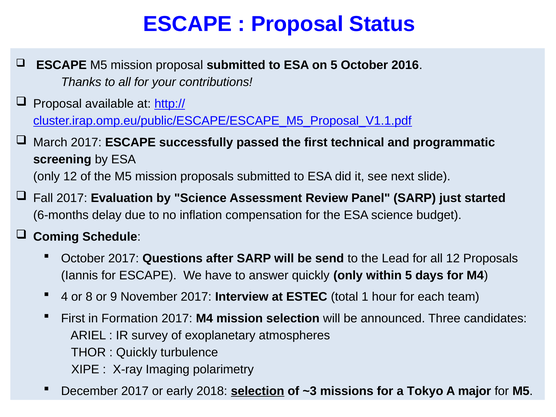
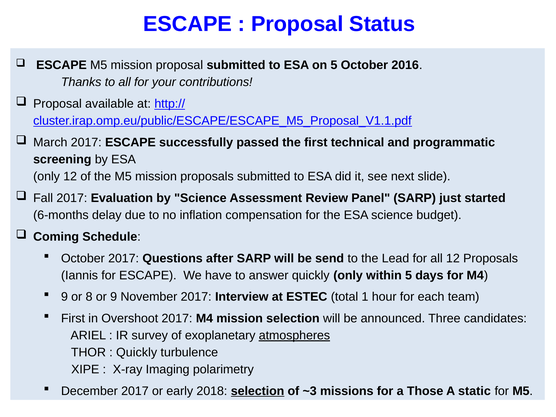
4 at (64, 297): 4 -> 9
Formation: Formation -> Overshoot
atmospheres underline: none -> present
Tokyo: Tokyo -> Those
major: major -> static
